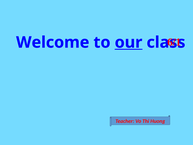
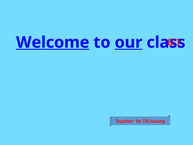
Welcome underline: none -> present
